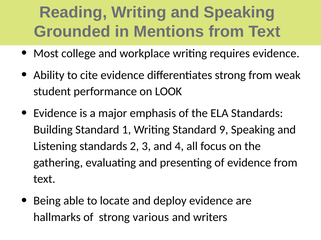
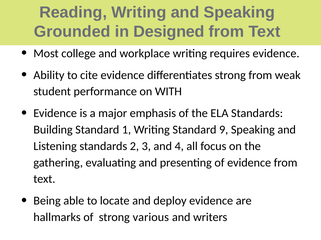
Mentions: Mentions -> Designed
LOOK: LOOK -> WITH
